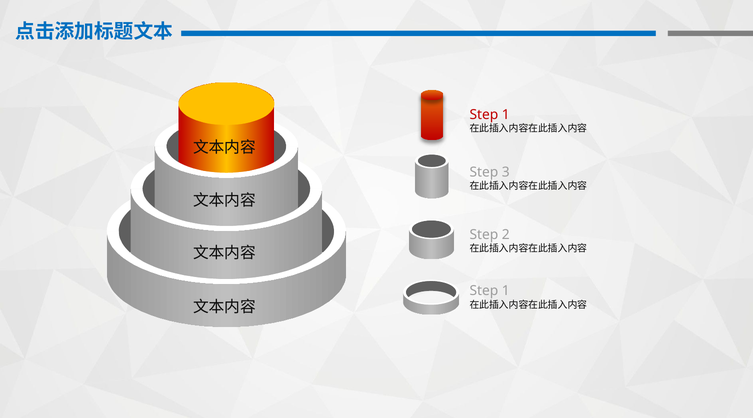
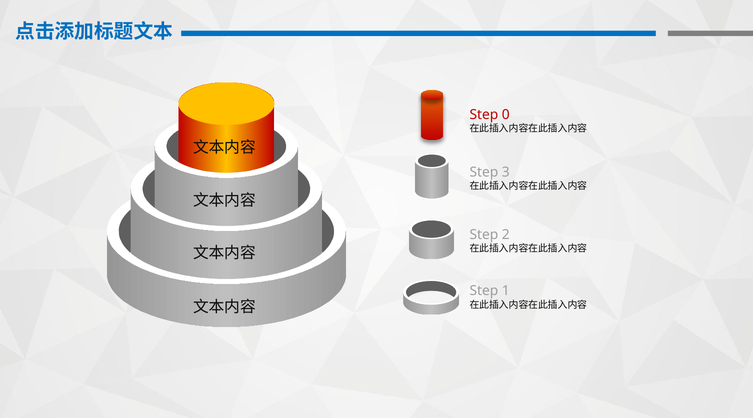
1 at (506, 115): 1 -> 0
